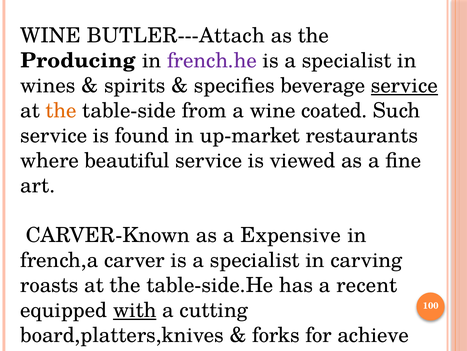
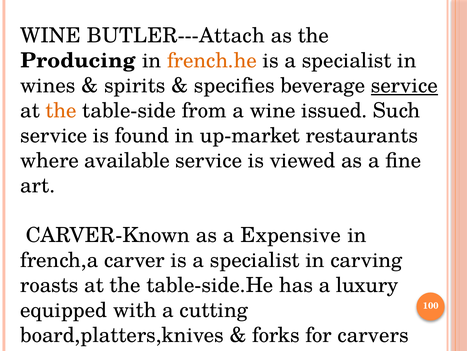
french.he colour: purple -> orange
coated: coated -> issued
beautiful: beautiful -> available
recent: recent -> luxury
with underline: present -> none
for achieve: achieve -> carvers
